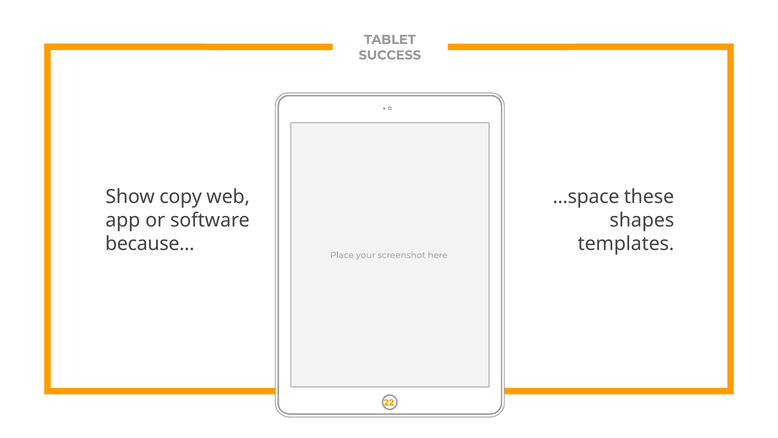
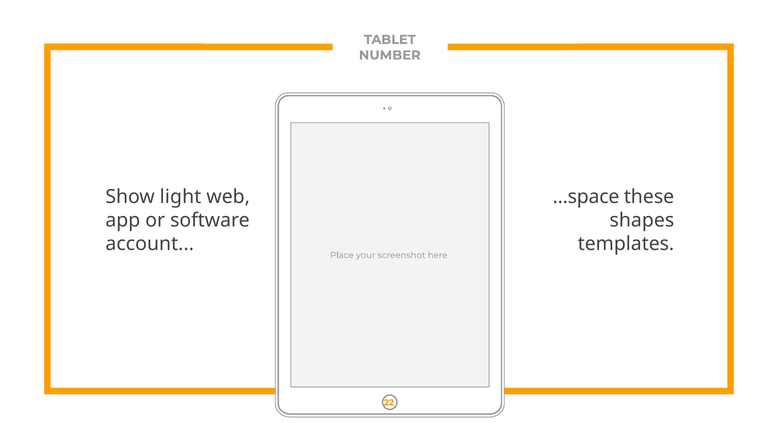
SUCCESS: SUCCESS -> NUMBER
copy: copy -> light
because: because -> account
